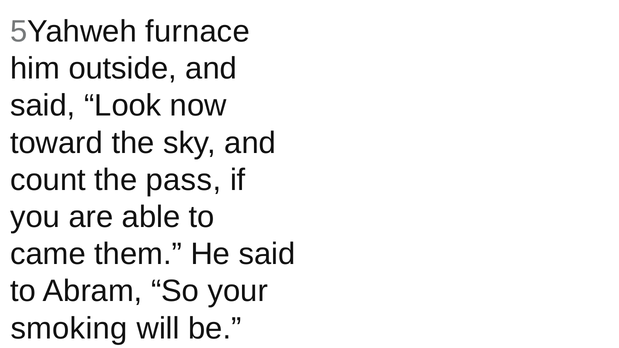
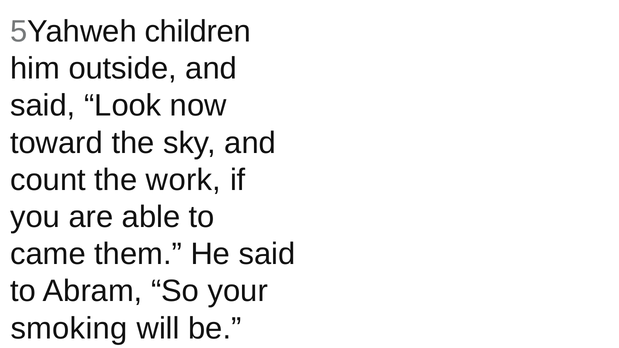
furnace: furnace -> children
pass: pass -> work
